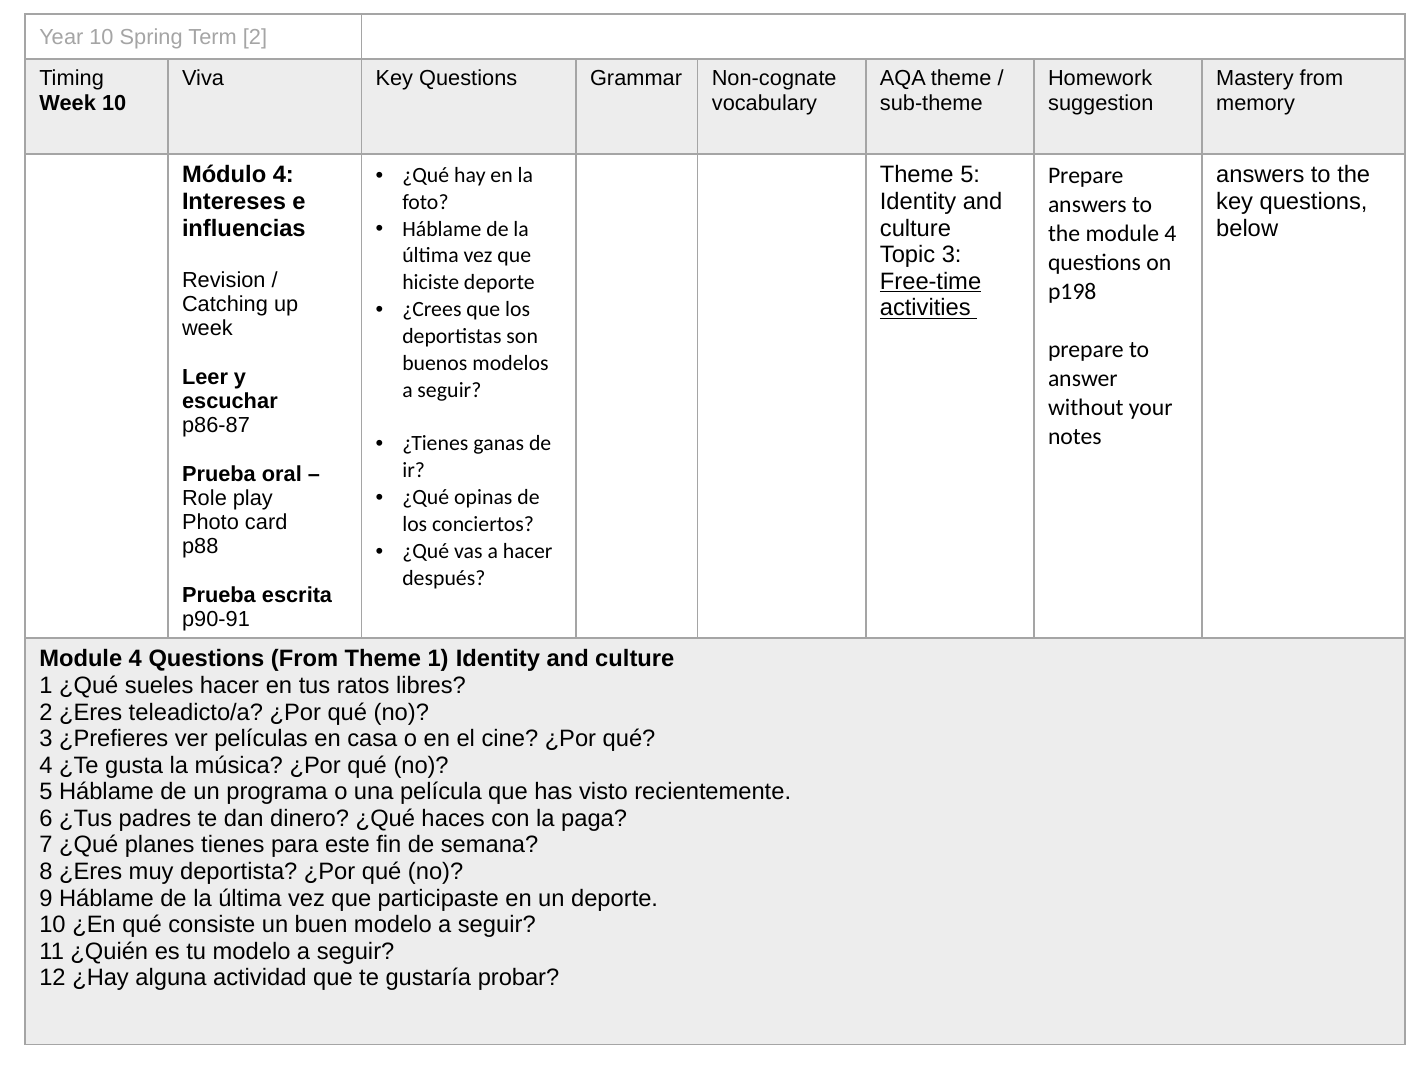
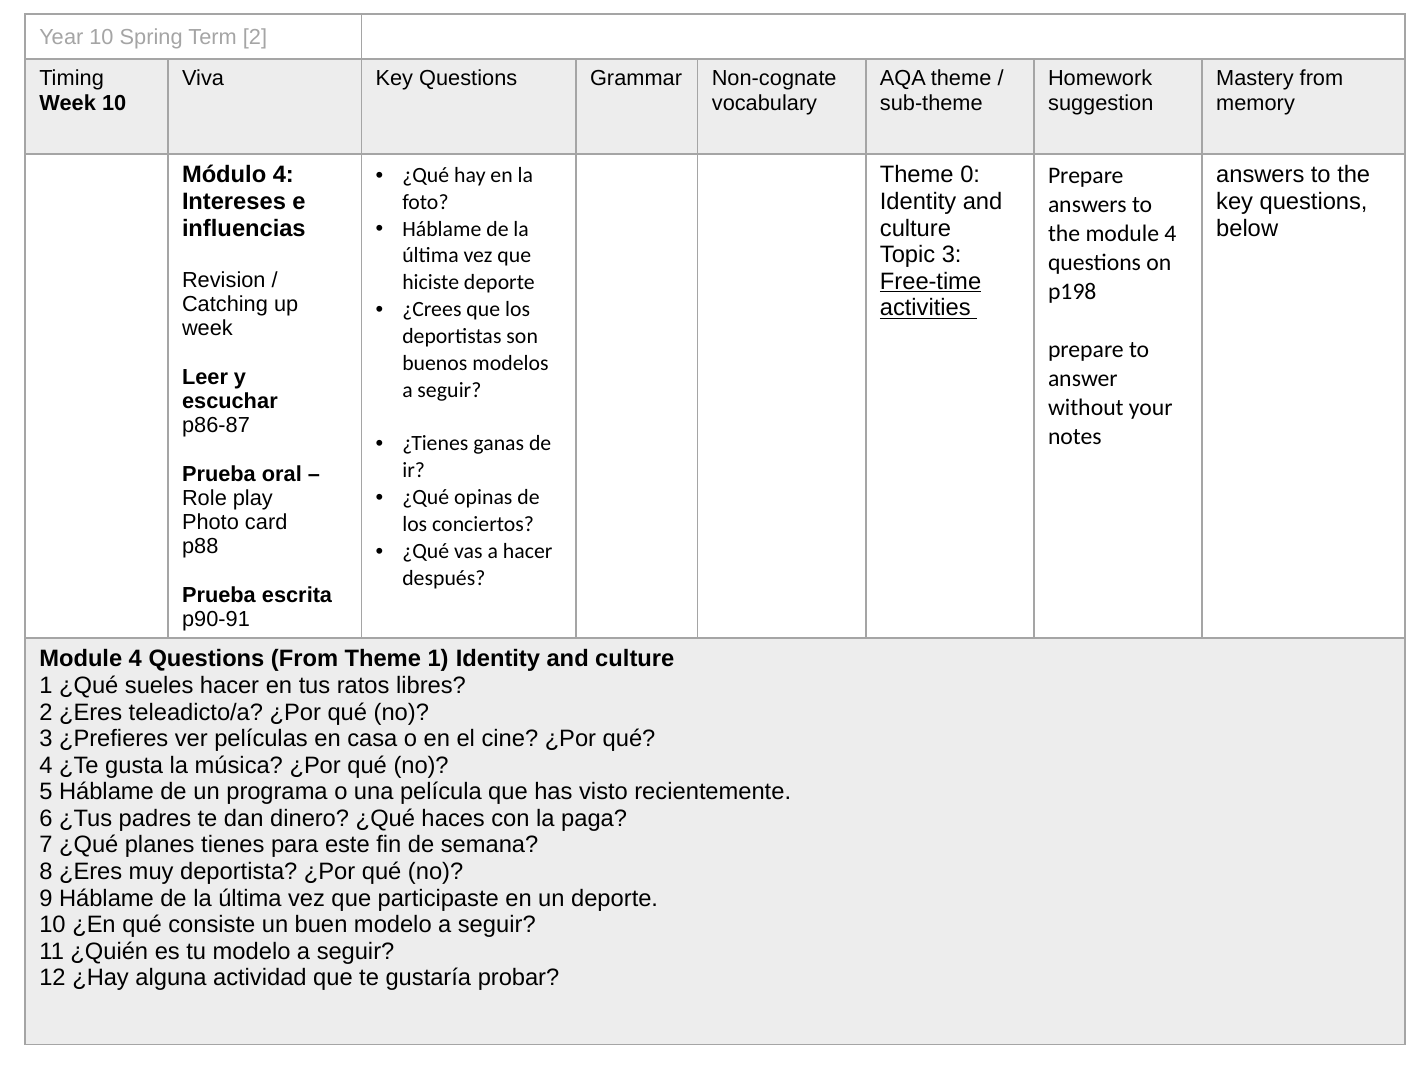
Theme 5: 5 -> 0
